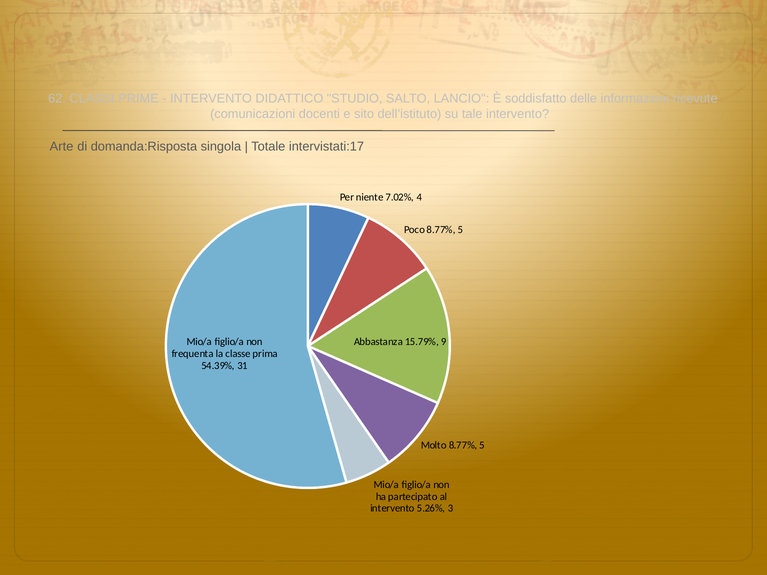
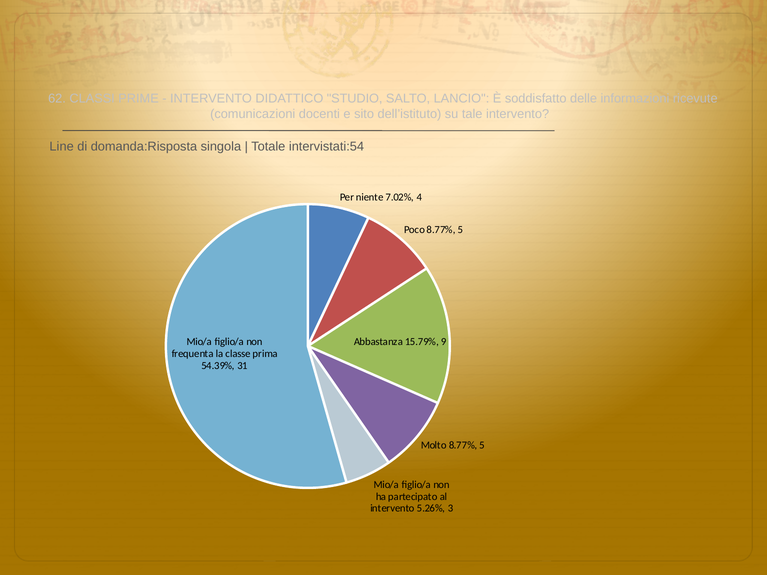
Arte: Arte -> Line
intervistati:17: intervistati:17 -> intervistati:54
